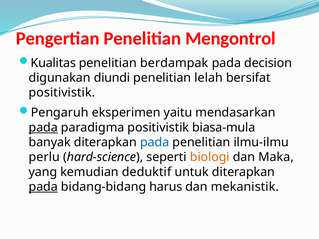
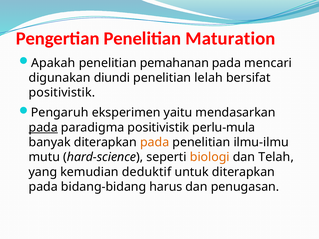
Mengontrol: Mengontrol -> Maturation
Kualitas: Kualitas -> Apakah
berdampak: berdampak -> pemahanan
decision: decision -> mencari
biasa-mula: biasa-mula -> perlu-mula
pada at (155, 142) colour: blue -> orange
perlu: perlu -> mutu
Maka: Maka -> Telah
pada at (43, 187) underline: present -> none
mekanistik: mekanistik -> penugasan
